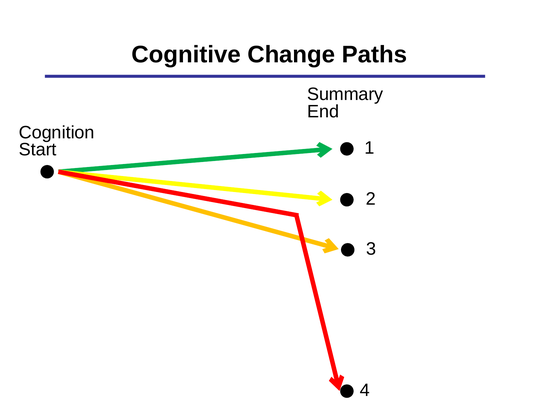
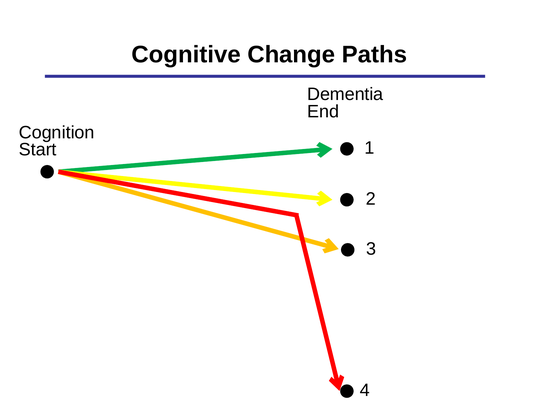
Summary: Summary -> Dementia
